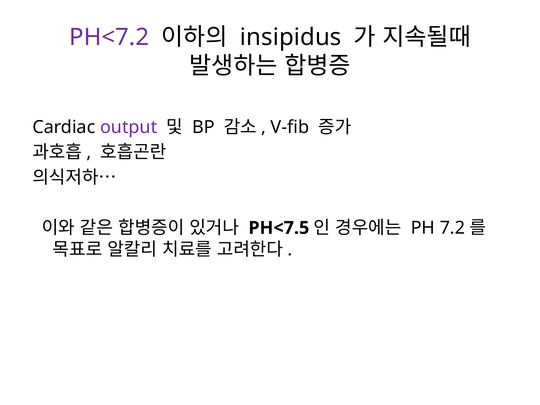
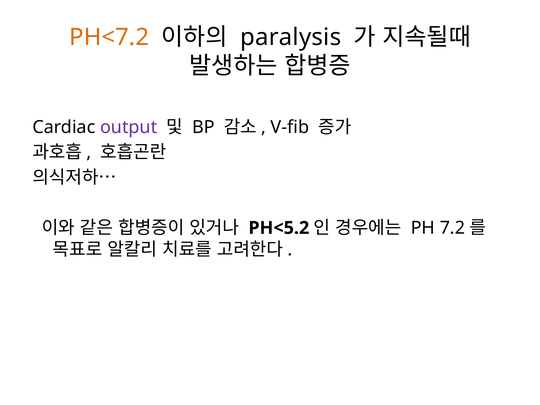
PH<7.2 colour: purple -> orange
insipidus: insipidus -> paralysis
PH<7.5: PH<7.5 -> PH<5.2
